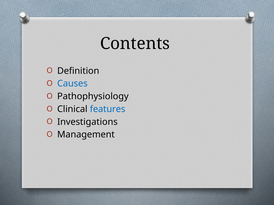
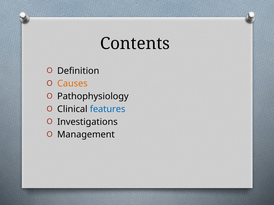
Causes colour: blue -> orange
